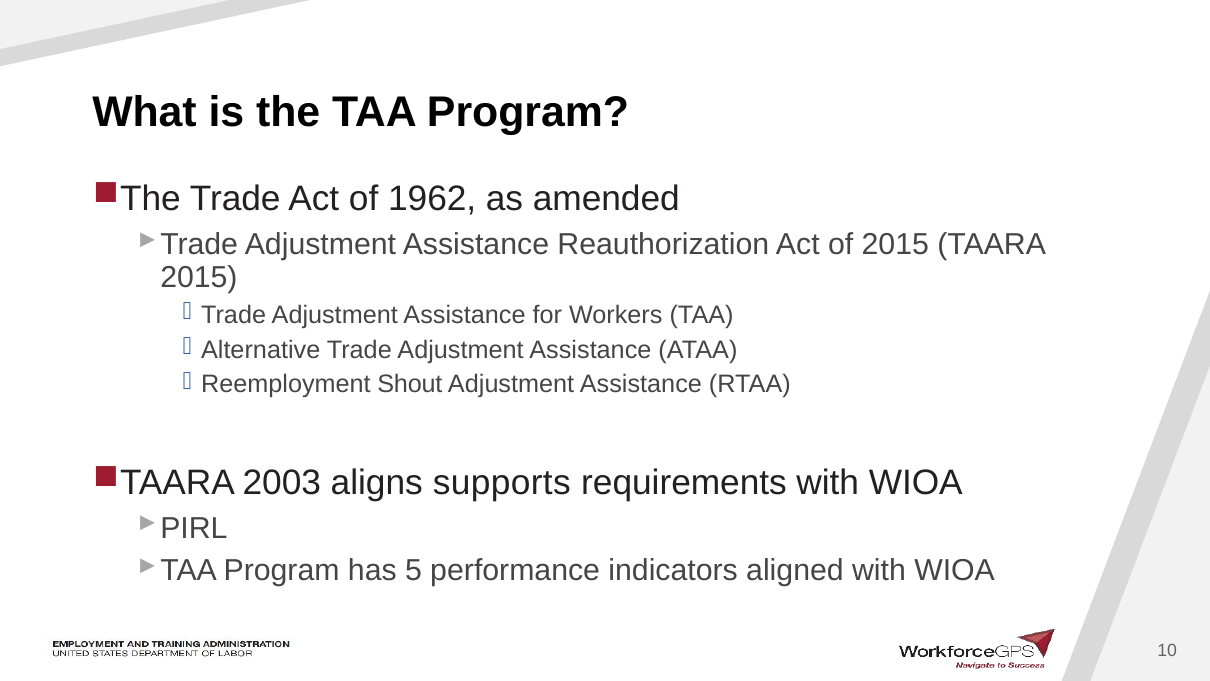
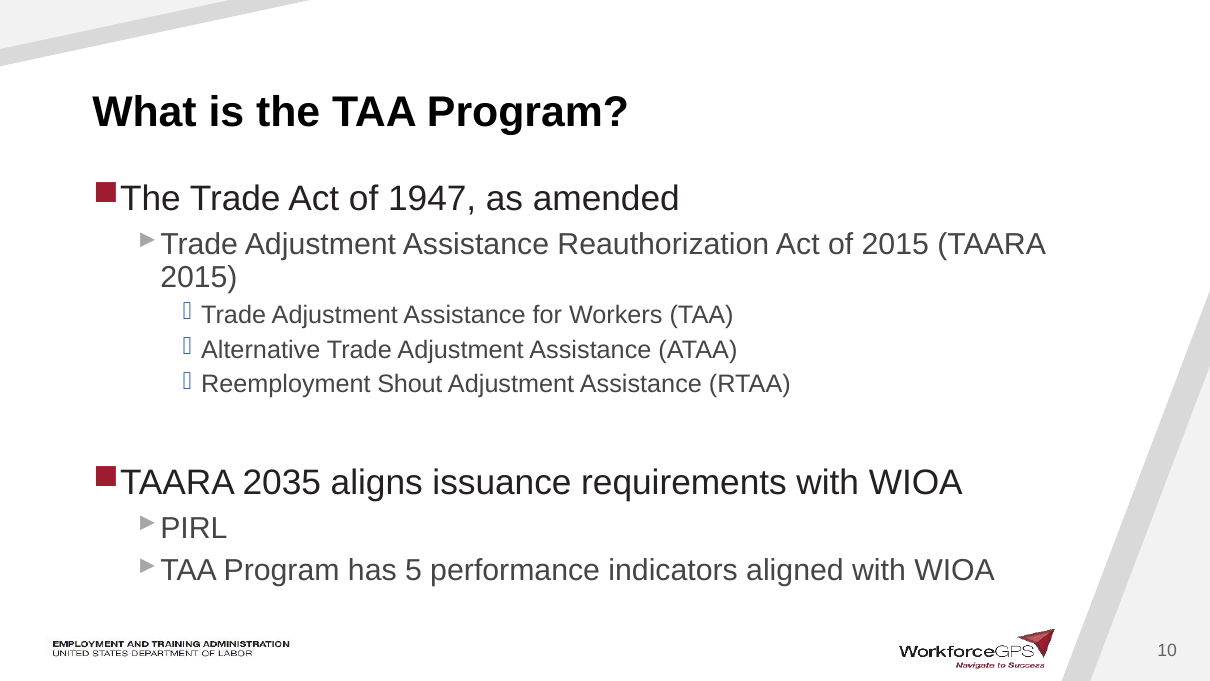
1962: 1962 -> 1947
2003: 2003 -> 2035
supports: supports -> issuance
